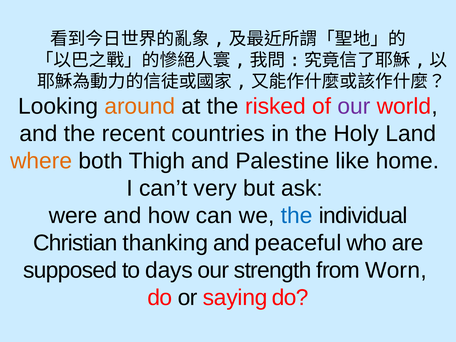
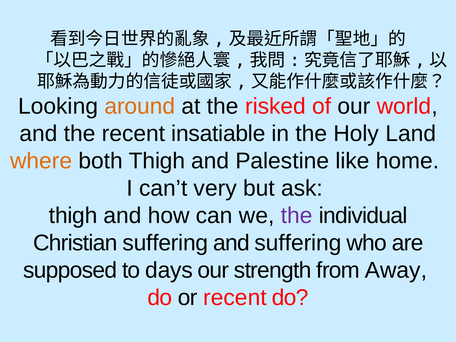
our at (354, 106) colour: purple -> black
countries: countries -> insatiable
were at (73, 216): were -> thigh
the at (297, 216) colour: blue -> purple
Christian thanking: thanking -> suffering
and peaceful: peaceful -> suffering
Worn: Worn -> Away
or saying: saying -> recent
